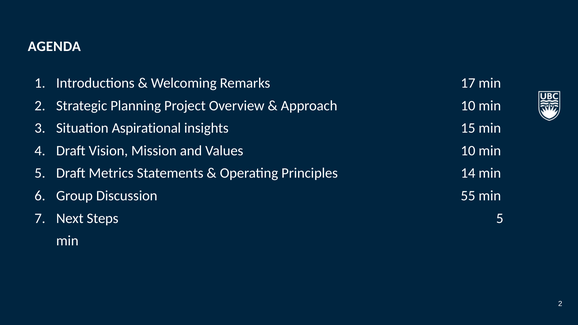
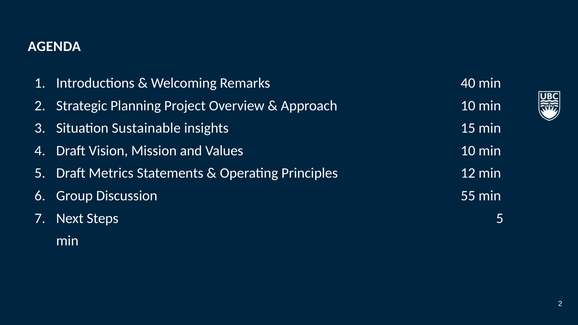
17: 17 -> 40
Aspirational: Aspirational -> Sustainable
14: 14 -> 12
